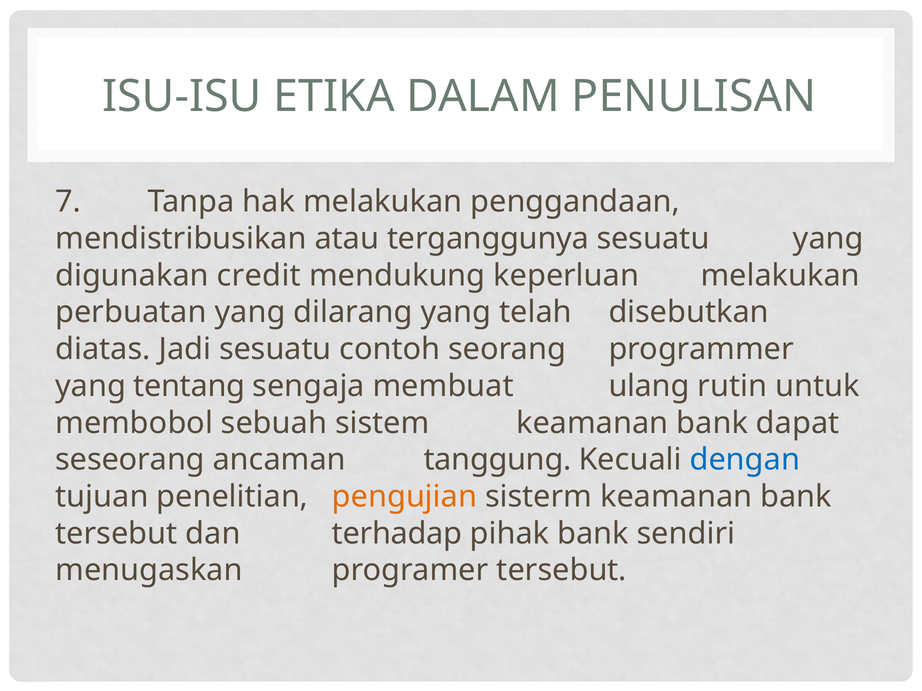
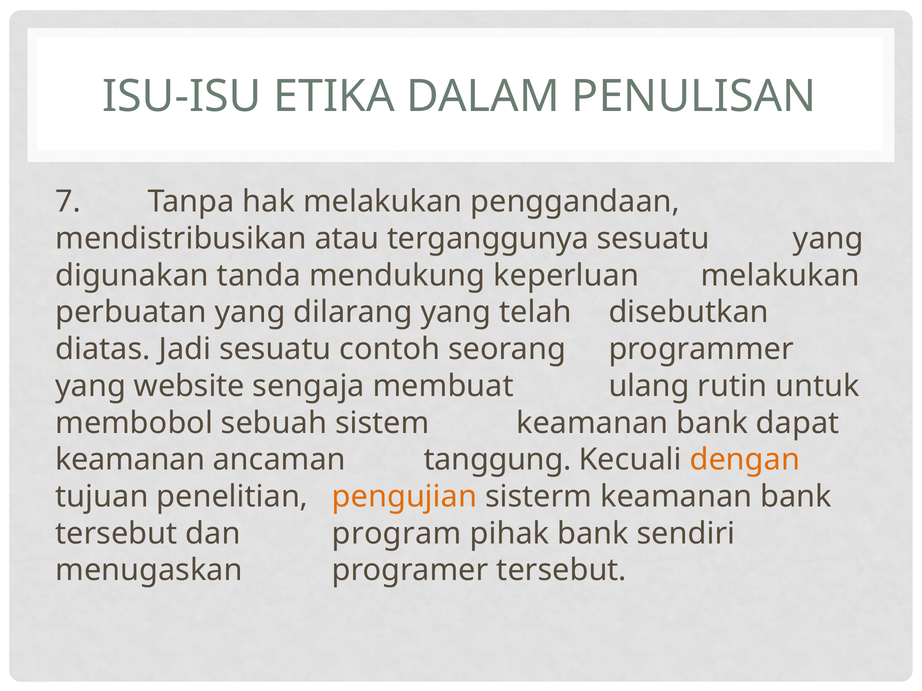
credit: credit -> tanda
tentang: tentang -> website
seseorang at (130, 460): seseorang -> keamanan
dengan colour: blue -> orange
terhadap: terhadap -> program
